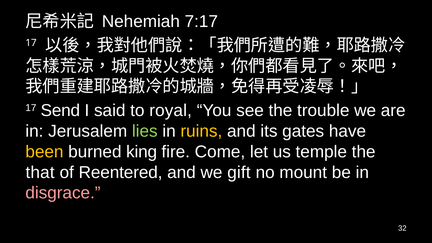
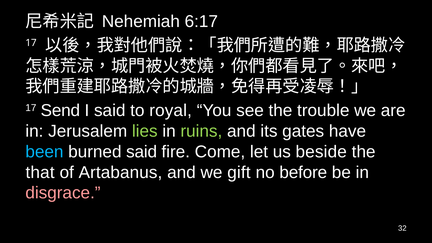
7:17: 7:17 -> 6:17
ruins colour: yellow -> light green
been colour: yellow -> light blue
burned king: king -> said
temple: temple -> beside
Reentered: Reentered -> Artabanus
mount: mount -> before
